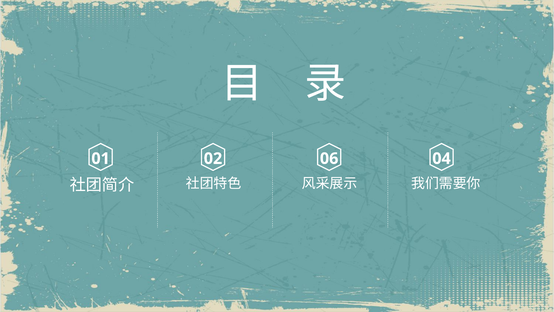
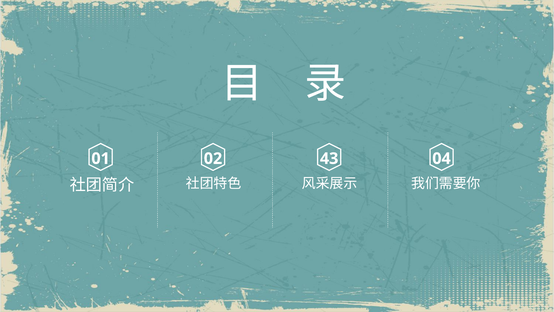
06: 06 -> 43
